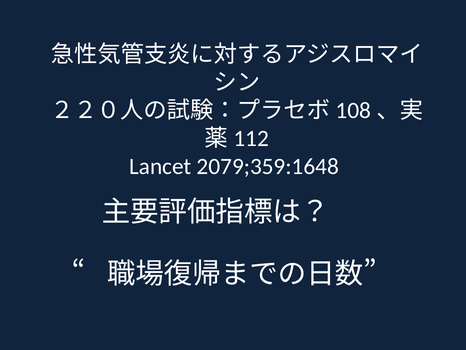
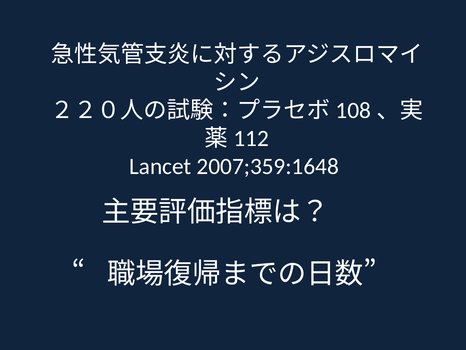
2079;359:1648: 2079;359:1648 -> 2007;359:1648
